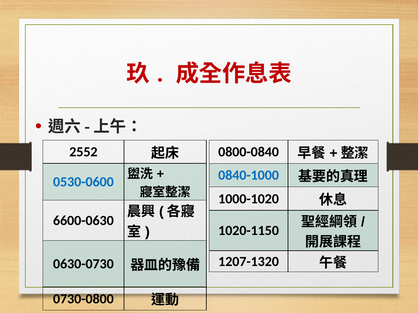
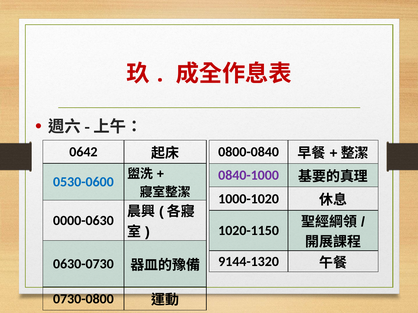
2552: 2552 -> 0642
0840-1000 colour: blue -> purple
6600-0630: 6600-0630 -> 0000-0630
1207-1320: 1207-1320 -> 9144-1320
